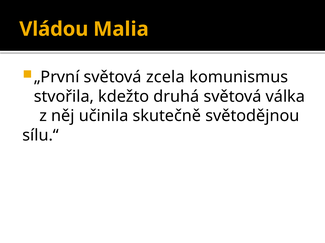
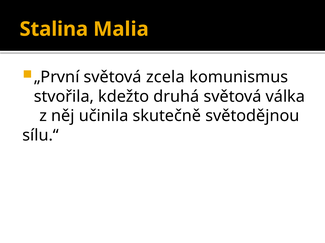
Vládou: Vládou -> Stalina
